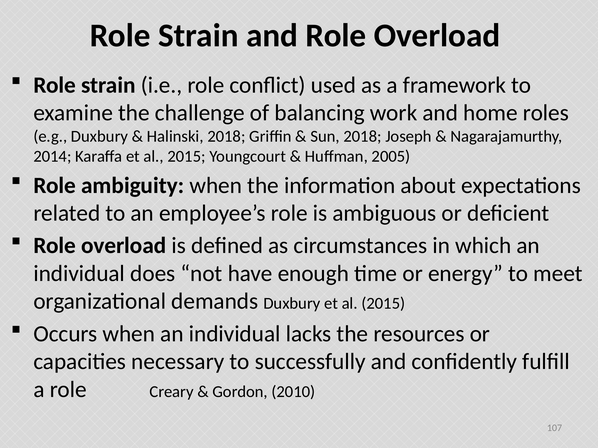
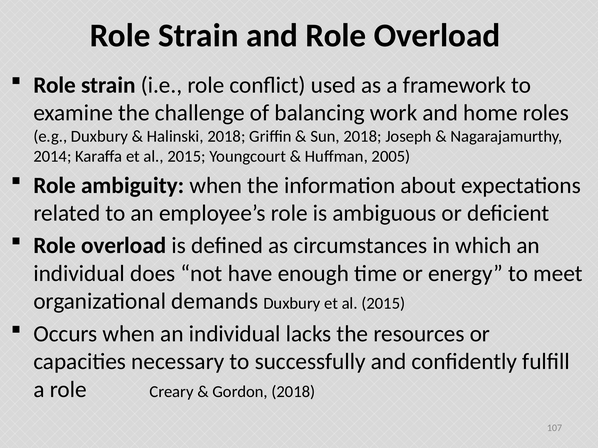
Gordon 2010: 2010 -> 2018
